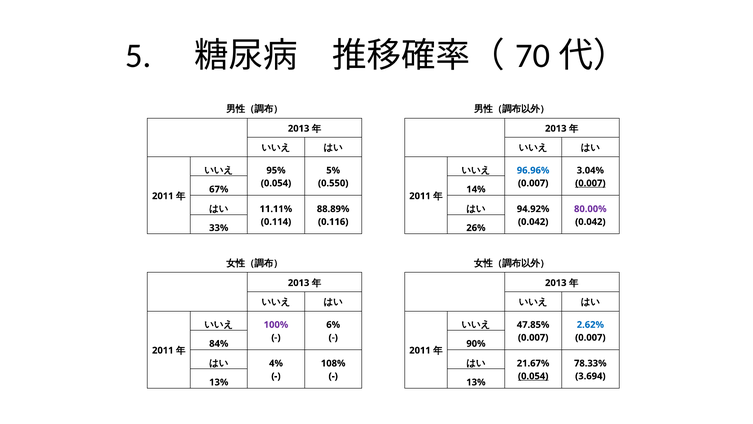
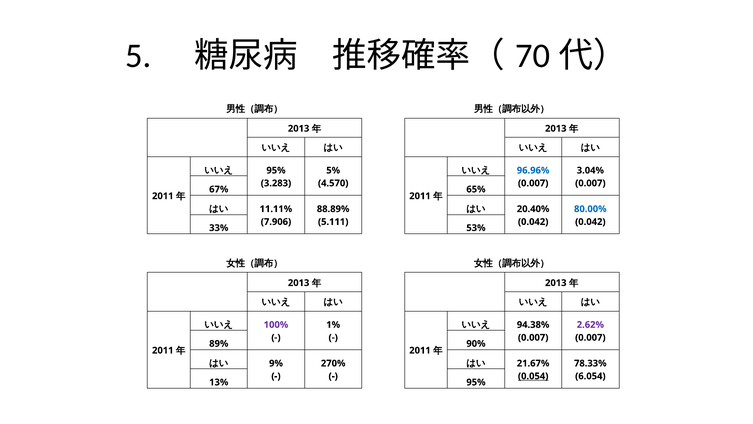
0.054 at (276, 183): 0.054 -> 3.283
0.550: 0.550 -> 4.570
0.007 at (590, 183) underline: present -> none
14%: 14% -> 65%
94.92%: 94.92% -> 20.40%
80.00% colour: purple -> blue
0.114: 0.114 -> 7.906
0.116: 0.116 -> 5.111
26%: 26% -> 53%
47.85%: 47.85% -> 94.38%
6%: 6% -> 1%
2.62% colour: blue -> purple
84%: 84% -> 89%
4%: 4% -> 9%
108%: 108% -> 270%
3.694: 3.694 -> 6.054
13% 13%: 13% -> 95%
